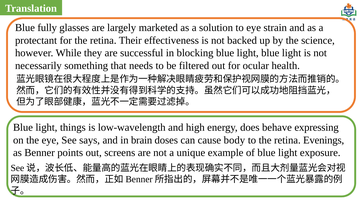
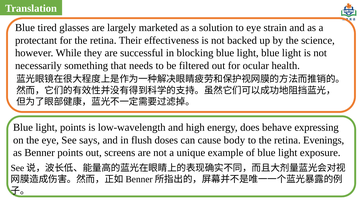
fully: fully -> tired
light things: things -> points
brain: brain -> flush
